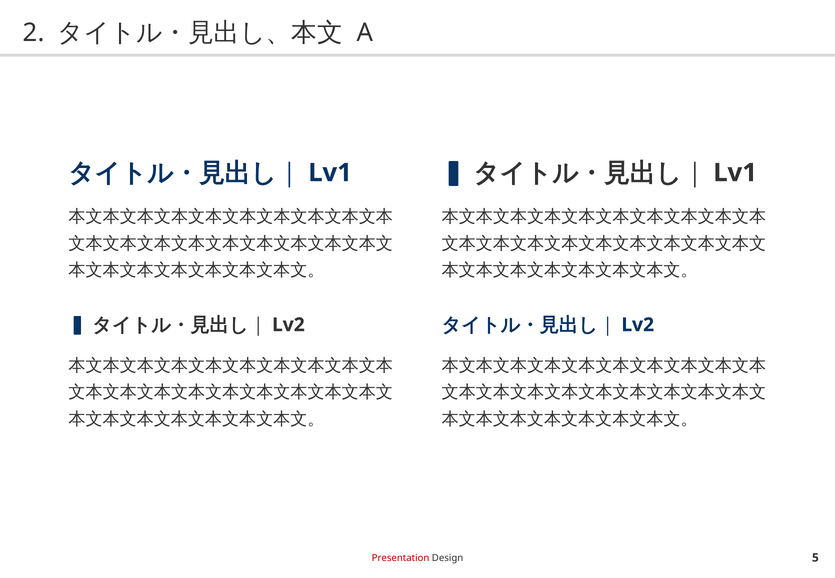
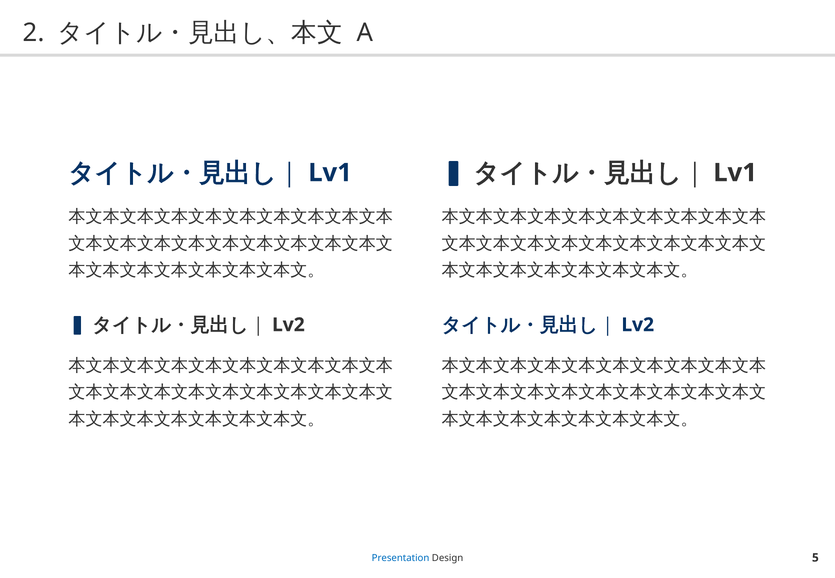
Presentation colour: red -> blue
